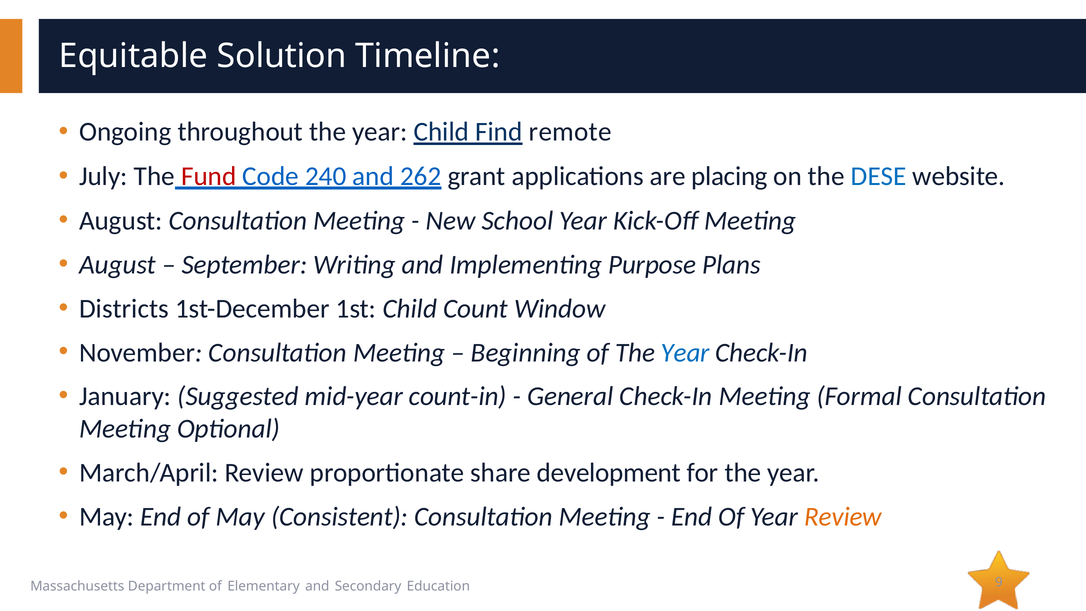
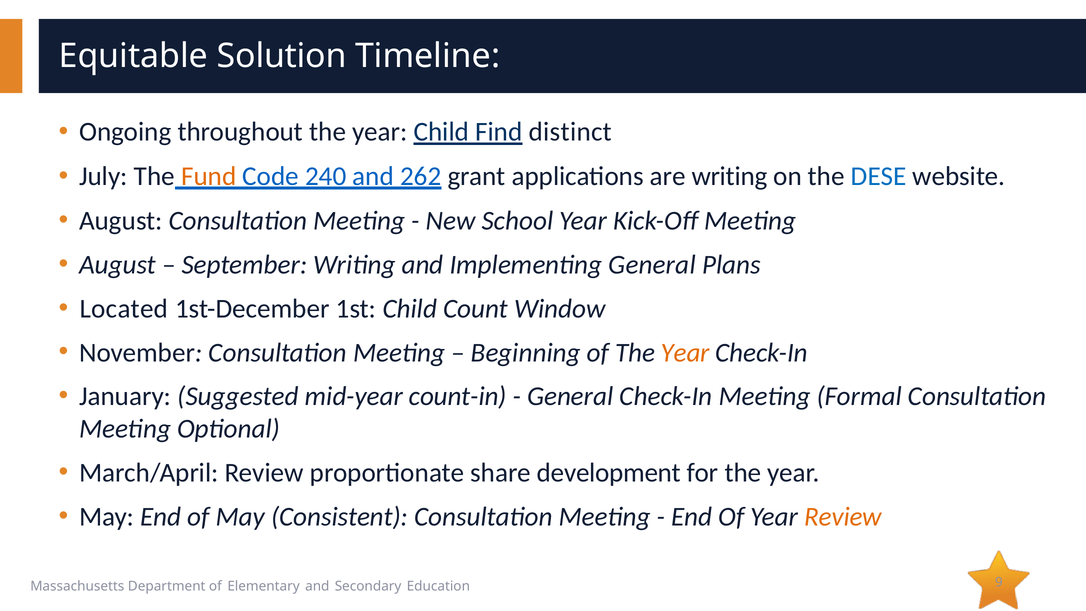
remote: remote -> distinct
Fund colour: red -> orange
are placing: placing -> writing
Implementing Purpose: Purpose -> General
Districts: Districts -> Located
Year at (685, 352) colour: blue -> orange
